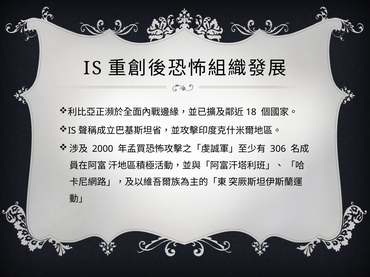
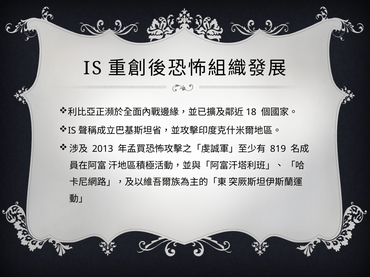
2000: 2000 -> 2013
306: 306 -> 819
